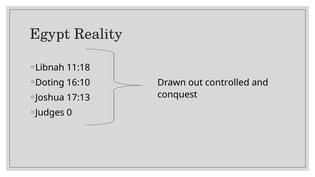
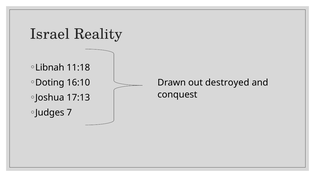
Egypt: Egypt -> Israel
controlled: controlled -> destroyed
0: 0 -> 7
